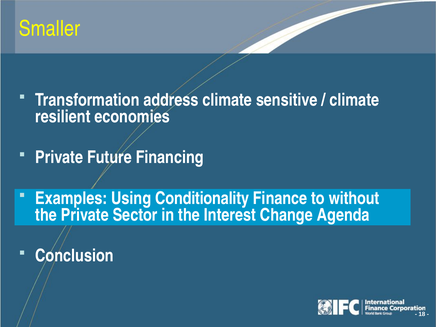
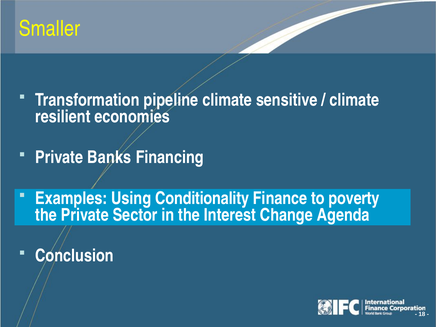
address: address -> pipeline
Future: Future -> Banks
without: without -> poverty
